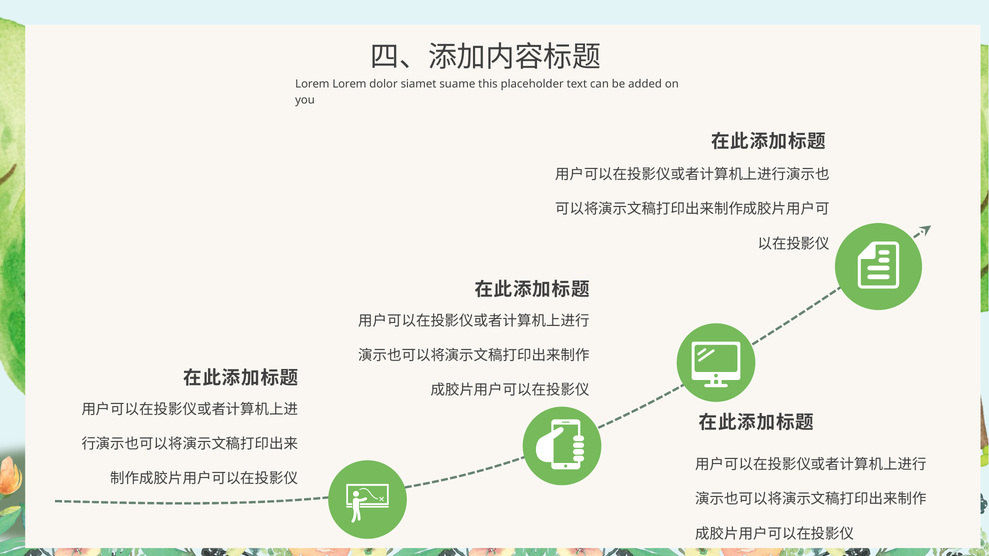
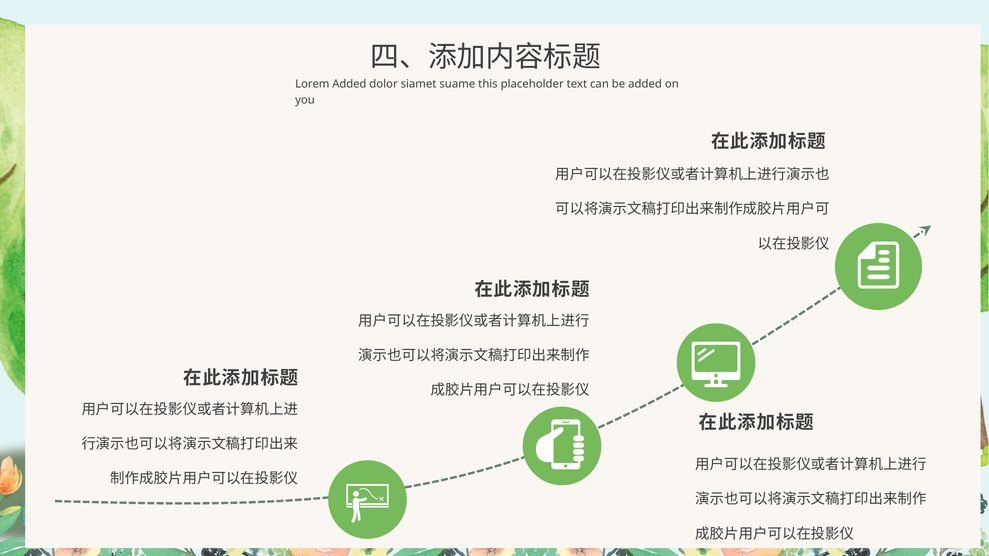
Lorem Lorem: Lorem -> Added
